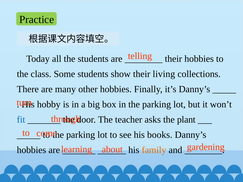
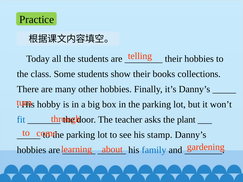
living: living -> books
books: books -> stamp
family colour: orange -> blue
